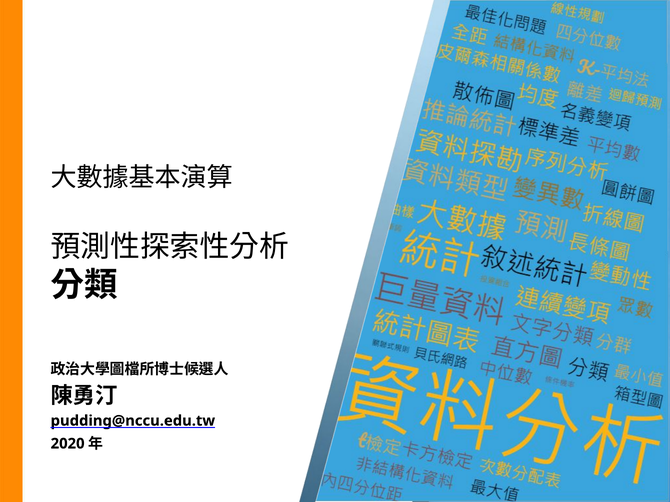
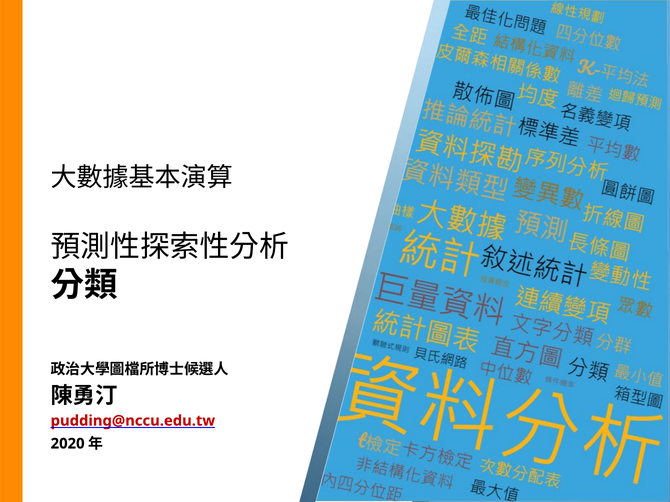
pudding@nccu.edu.tw colour: black -> red
